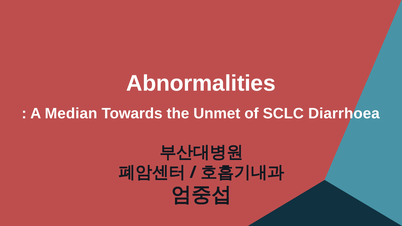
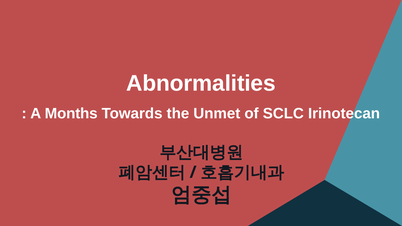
Median: Median -> Months
Diarrhoea: Diarrhoea -> Irinotecan
